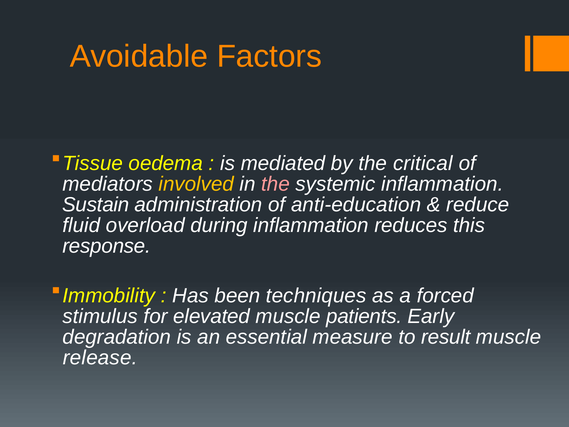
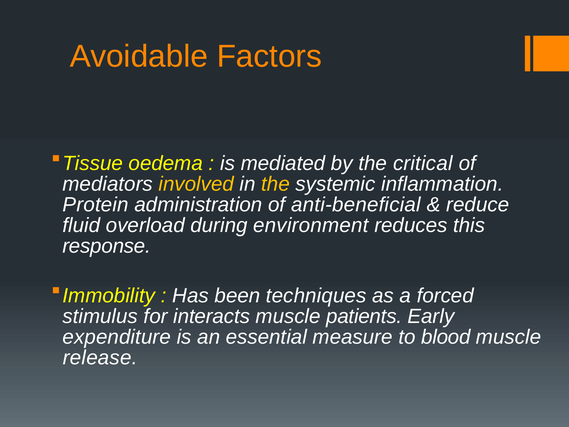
the at (276, 184) colour: pink -> yellow
Sustain: Sustain -> Protein
anti-education: anti-education -> anti-beneficial
during inflammation: inflammation -> environment
elevated: elevated -> interacts
degradation: degradation -> expenditure
result: result -> blood
